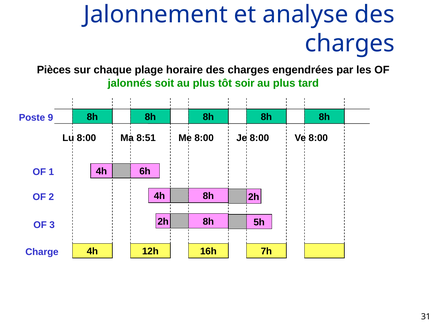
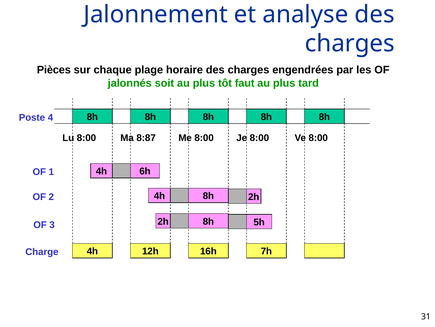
soir: soir -> faut
9: 9 -> 4
8:51: 8:51 -> 8:87
